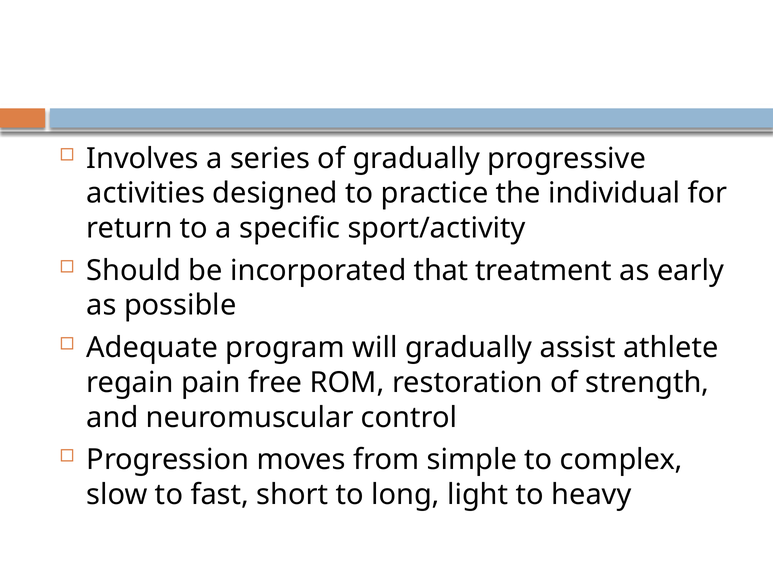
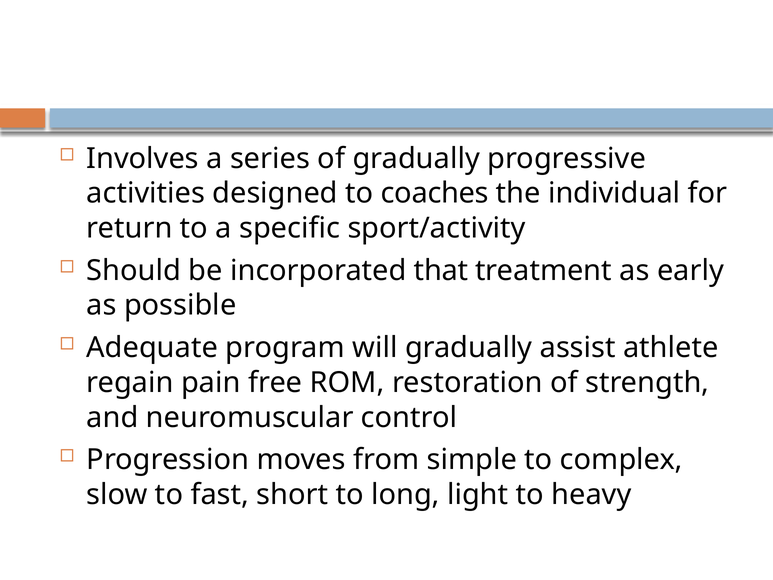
practice: practice -> coaches
